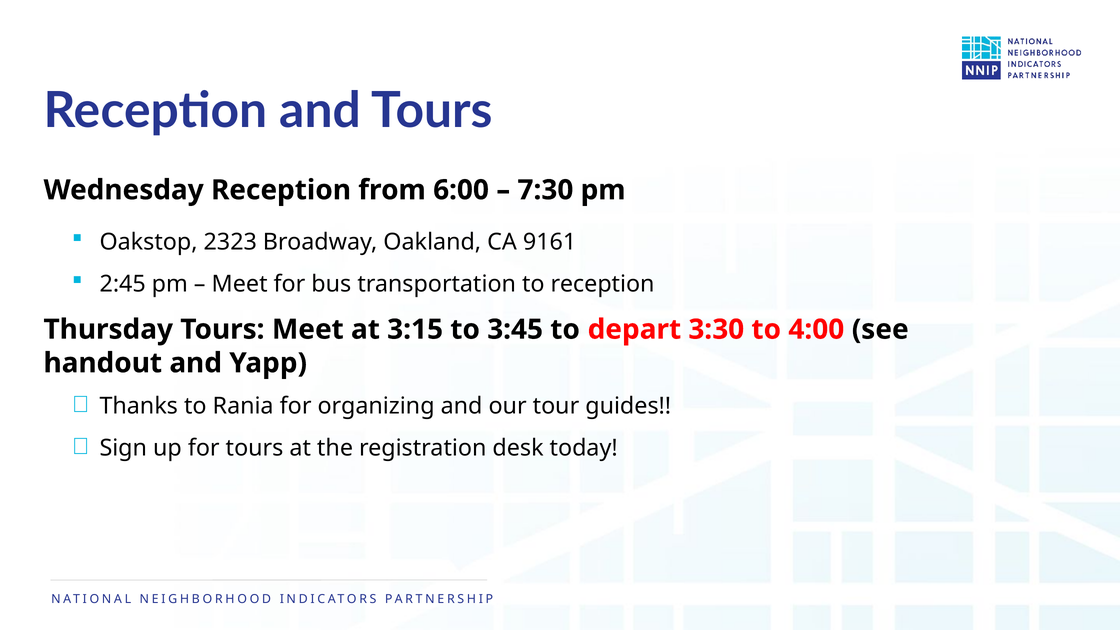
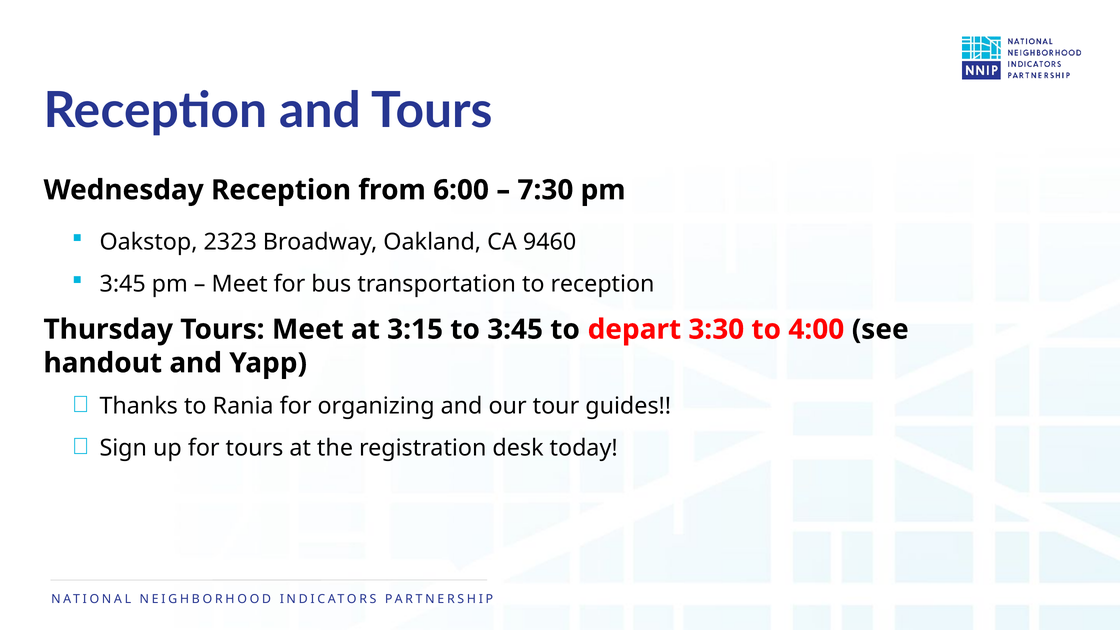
9161: 9161 -> 9460
2:45 at (123, 284): 2:45 -> 3:45
